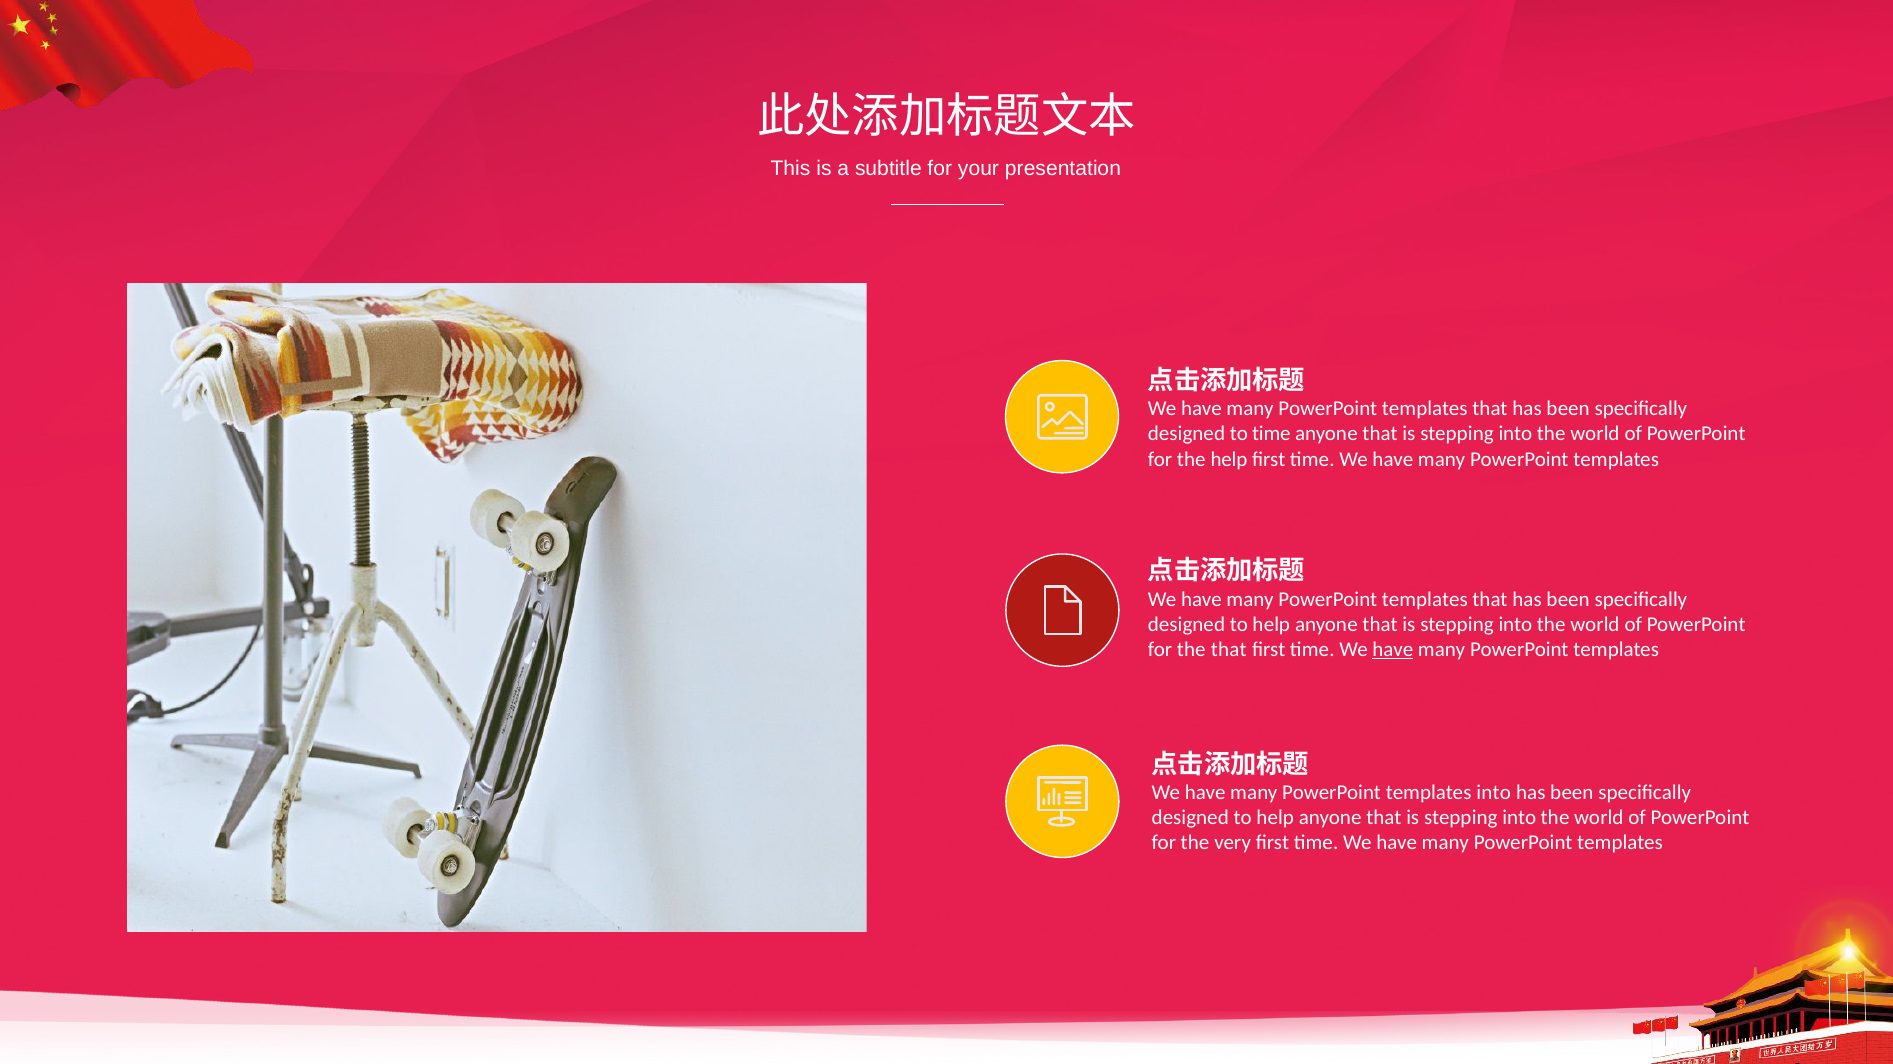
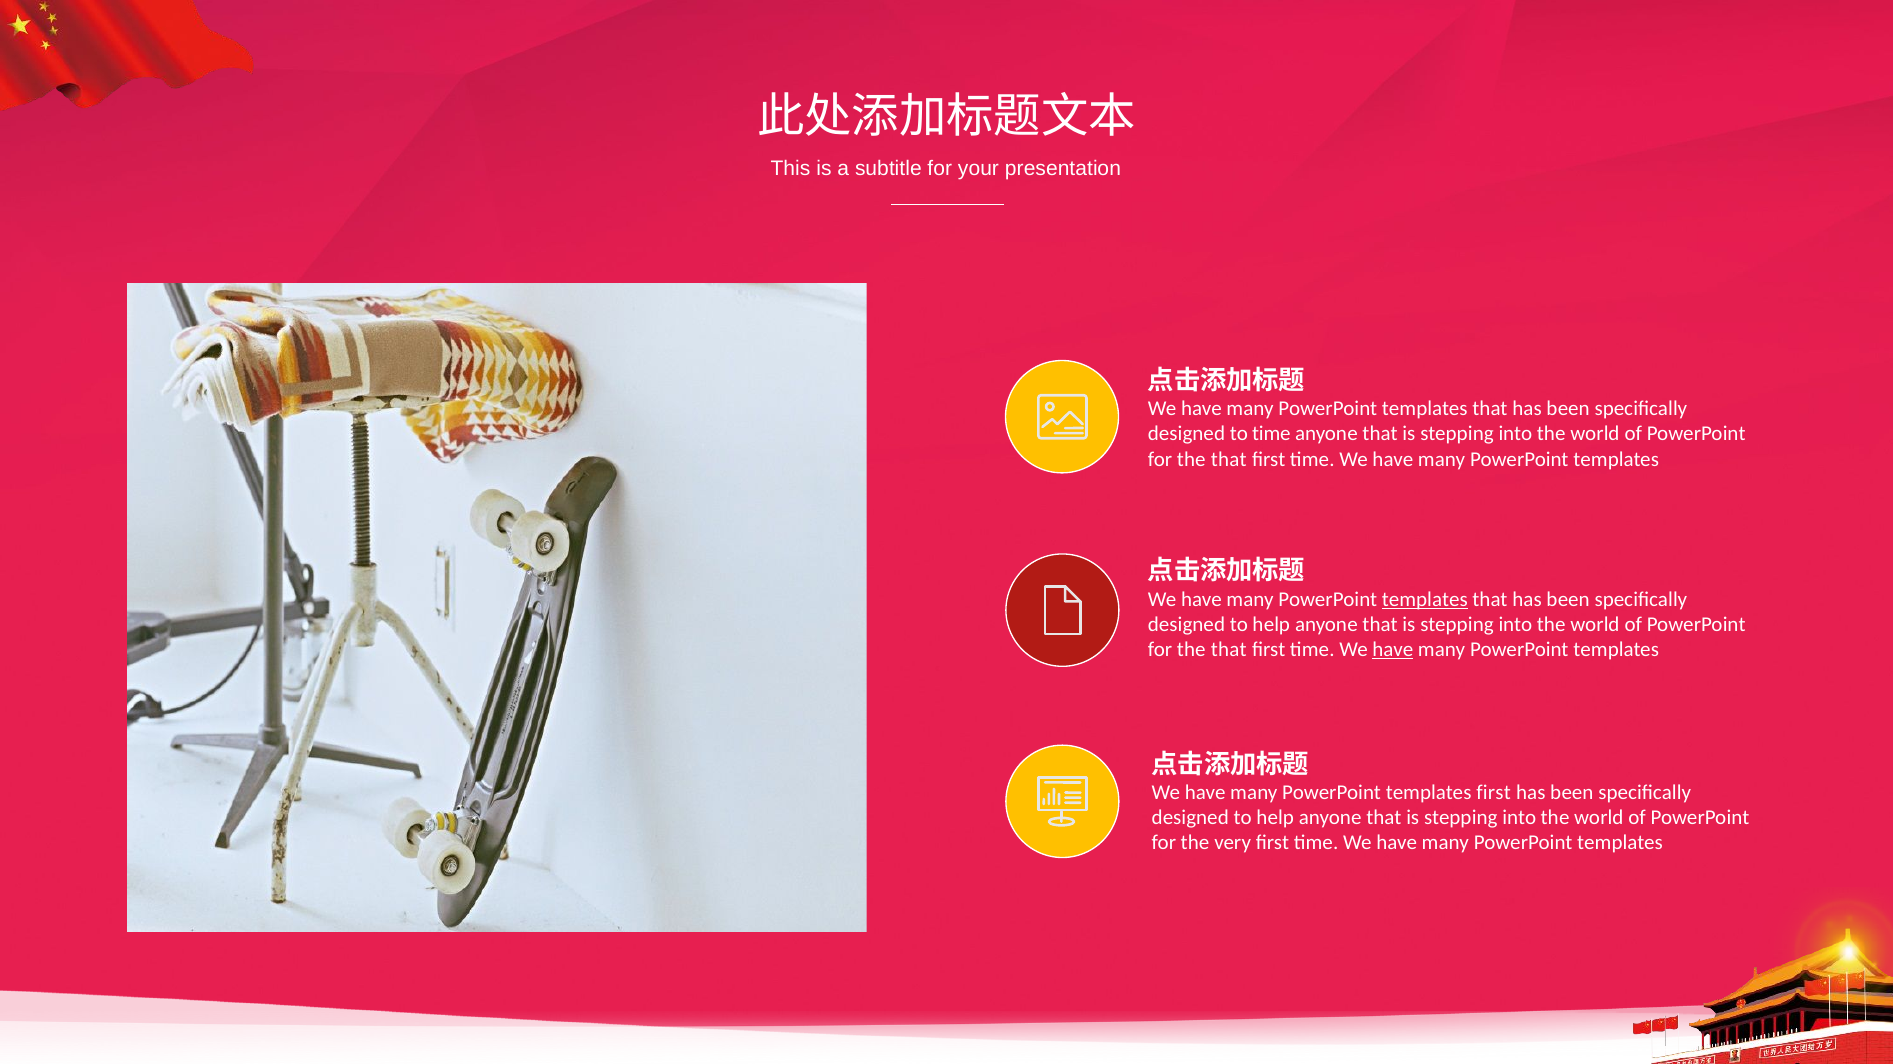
help at (1229, 459): help -> that
templates at (1425, 599) underline: none -> present
templates into: into -> first
